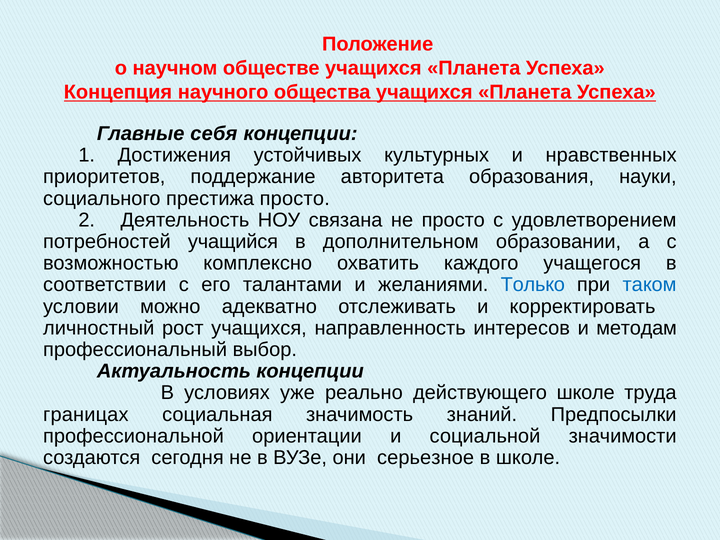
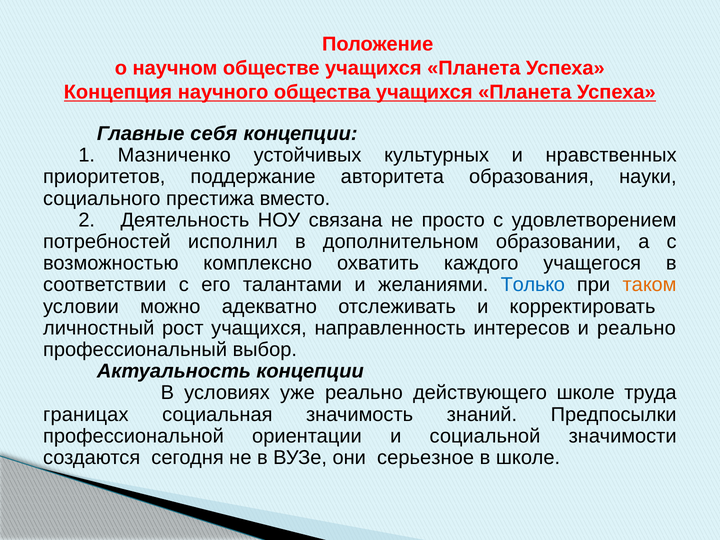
Достижения: Достижения -> Мазниченко
престижа просто: просто -> вместо
учащийся: учащийся -> исполнил
таком colour: blue -> orange
и методам: методам -> реально
